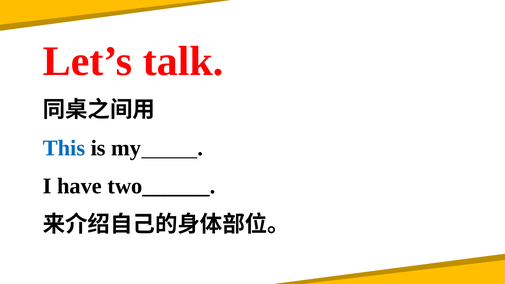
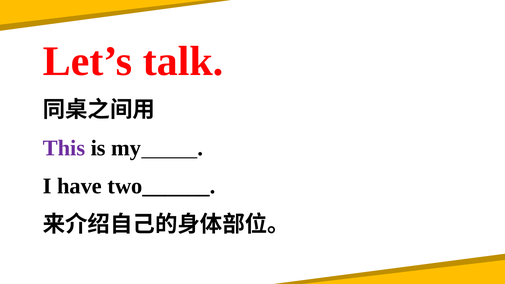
This colour: blue -> purple
